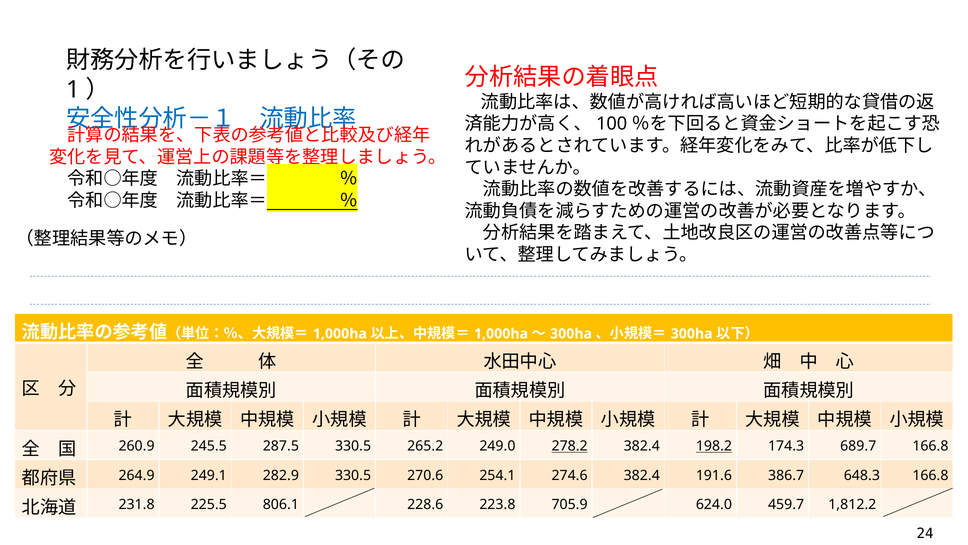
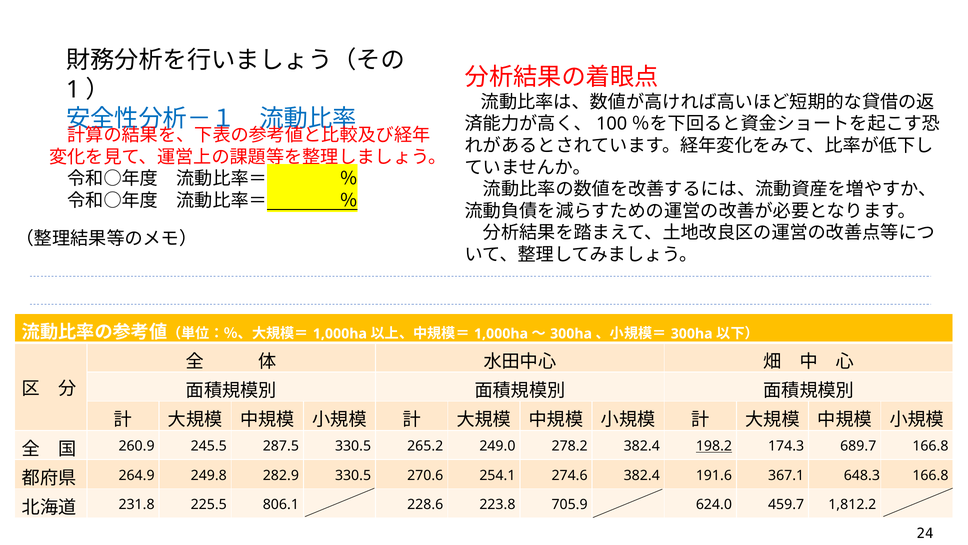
278.2 underline: present -> none
249.1: 249.1 -> 249.8
386.7: 386.7 -> 367.1
